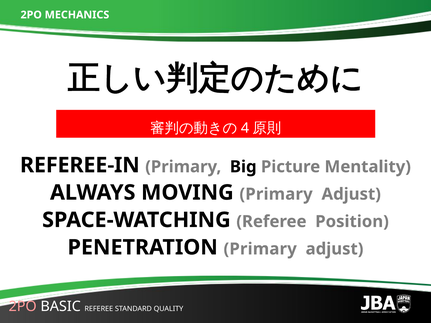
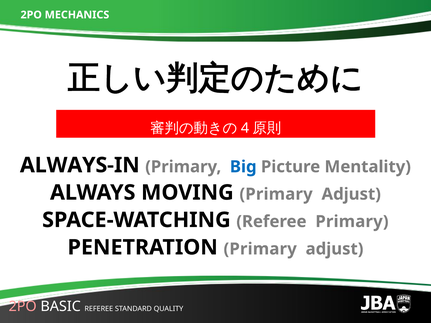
REFEREE-IN: REFEREE-IN -> ALWAYS-IN
Big colour: black -> blue
Referee Position: Position -> Primary
